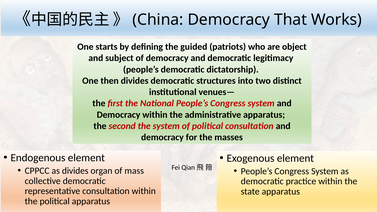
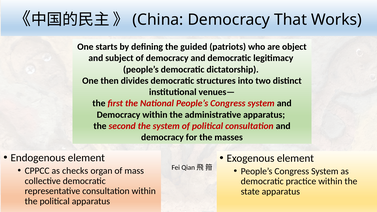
as divides: divides -> checks
